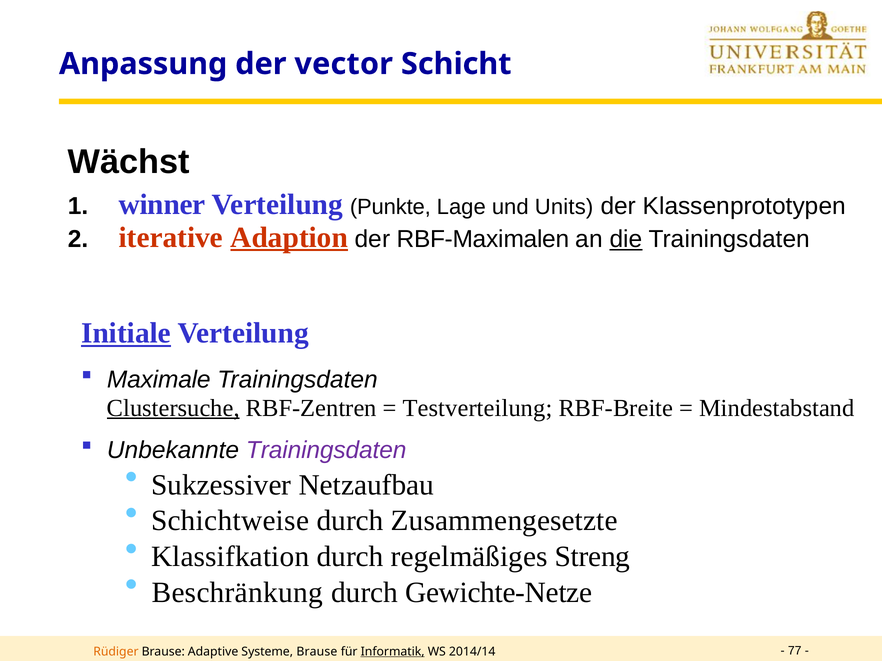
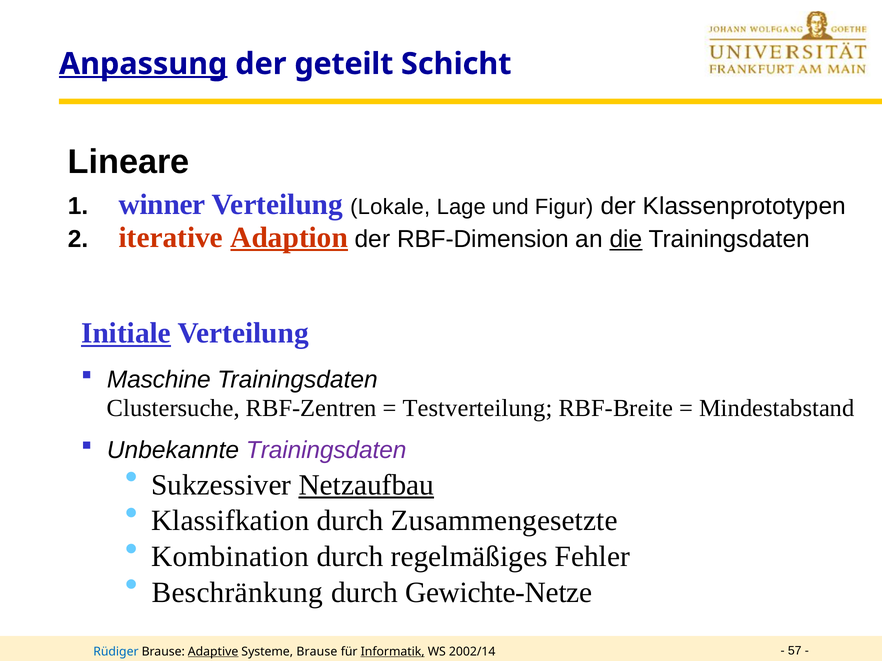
Anpassung underline: none -> present
vector: vector -> geteilt
Wächst: Wächst -> Lineare
Punkte: Punkte -> Lokale
Units: Units -> Figur
RBF-Maximalen: RBF-Maximalen -> RBF-Dimension
Maximale: Maximale -> Maschine
Clustersuche underline: present -> none
Netzaufbau underline: none -> present
Schichtweise: Schichtweise -> Klassifkation
Klassifkation: Klassifkation -> Kombination
Streng: Streng -> Fehler
Rüdiger colour: orange -> blue
Adaptive underline: none -> present
2014/14: 2014/14 -> 2002/14
77: 77 -> 57
